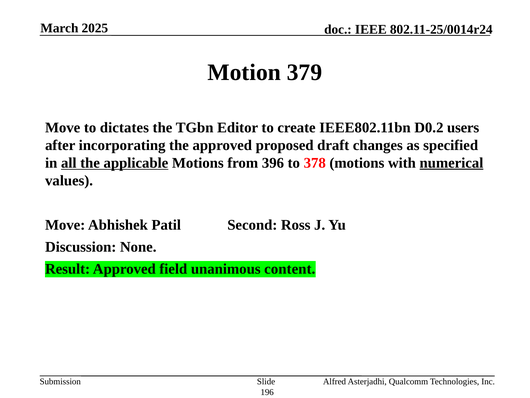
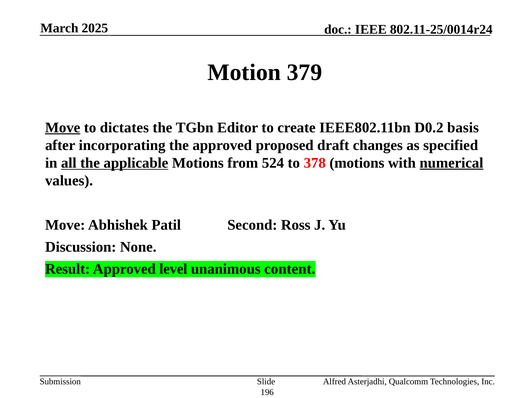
Move at (63, 127) underline: none -> present
users: users -> basis
396: 396 -> 524
field: field -> level
